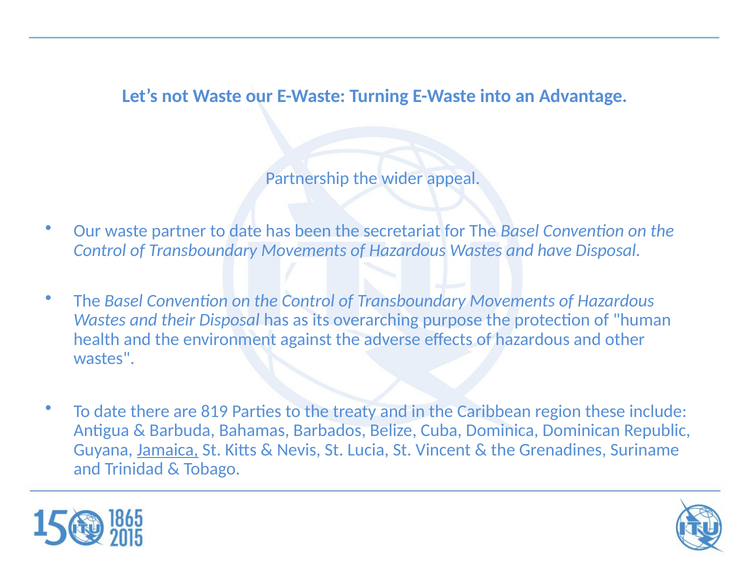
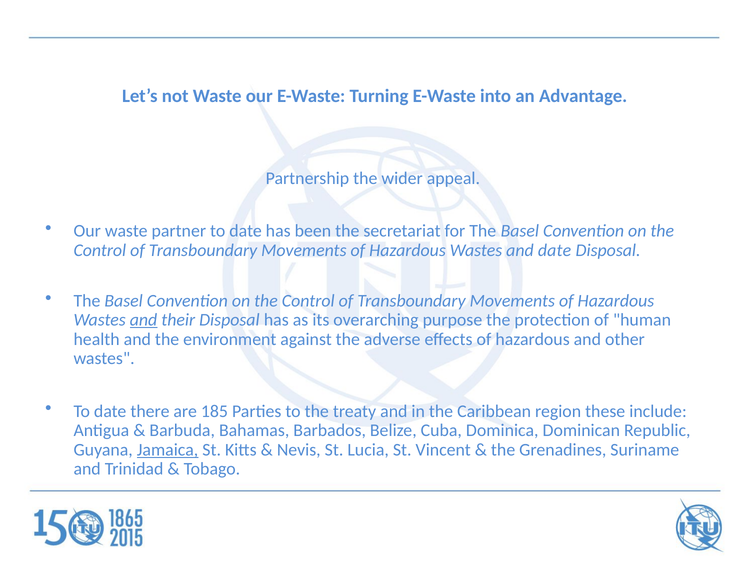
and have: have -> date
and at (144, 320) underline: none -> present
819: 819 -> 185
